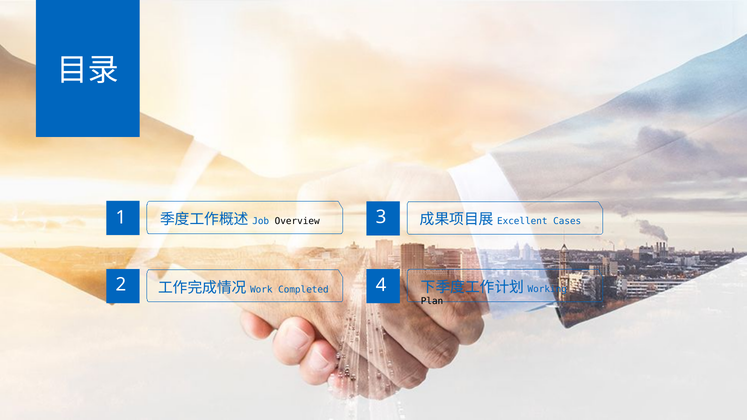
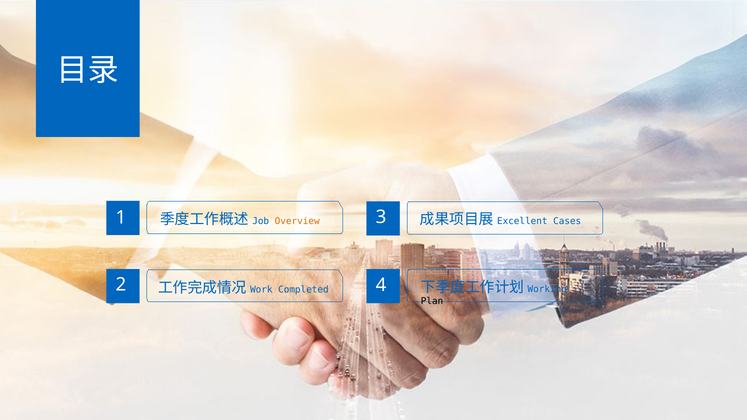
Overview colour: black -> orange
